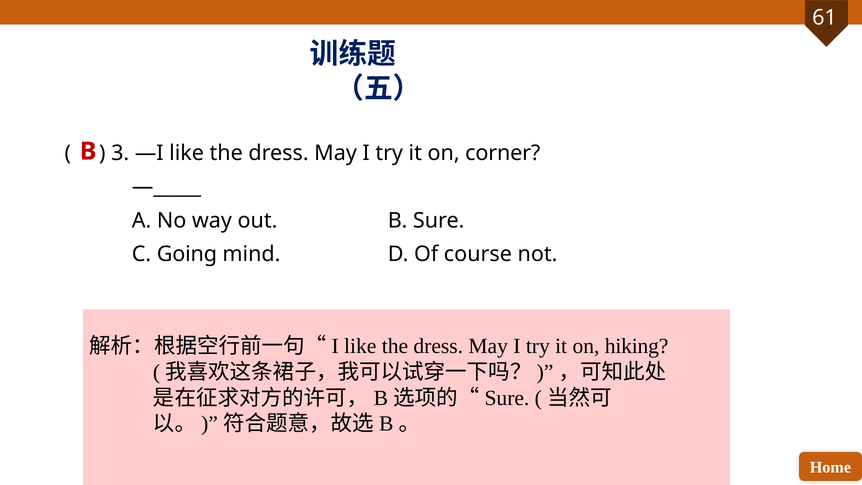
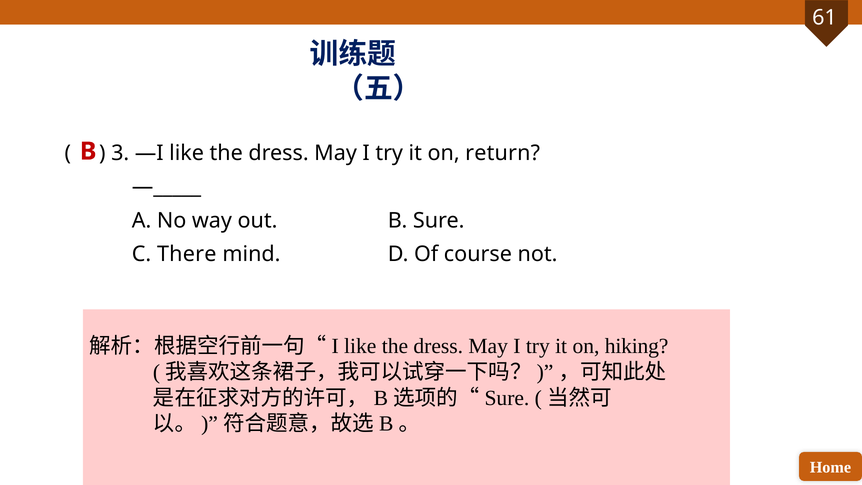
corner: corner -> return
Going: Going -> There
